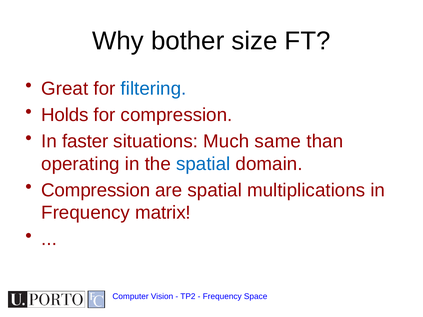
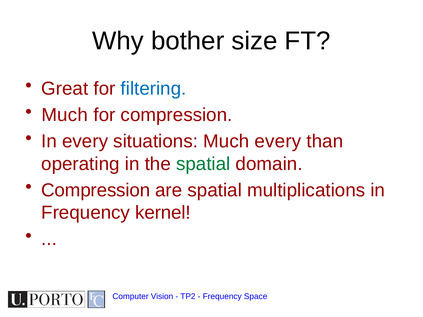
Holds at (65, 115): Holds -> Much
In faster: faster -> every
Much same: same -> every
spatial at (203, 164) colour: blue -> green
matrix: matrix -> kernel
